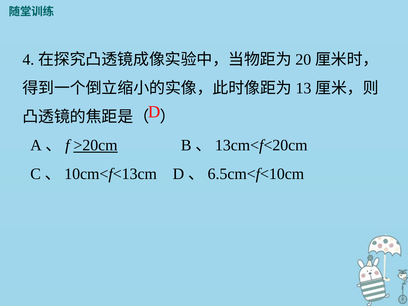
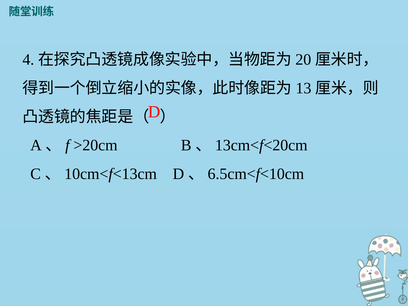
>20cm underline: present -> none
